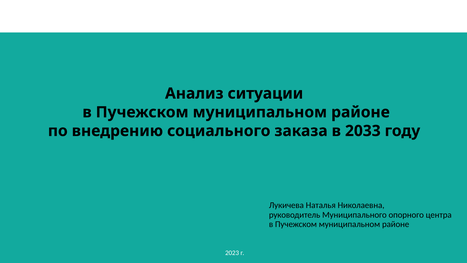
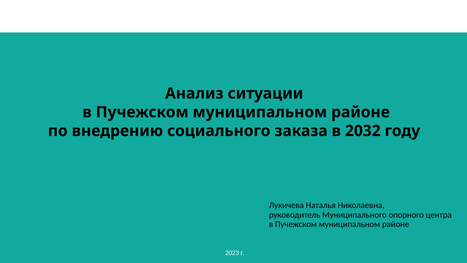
2033: 2033 -> 2032
